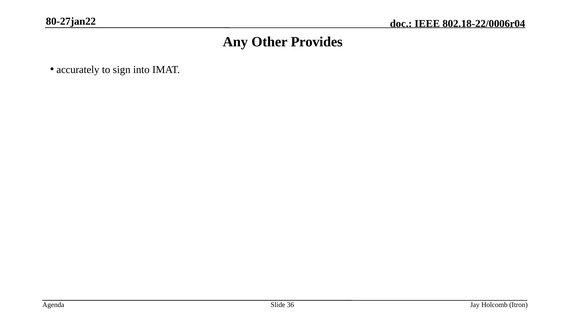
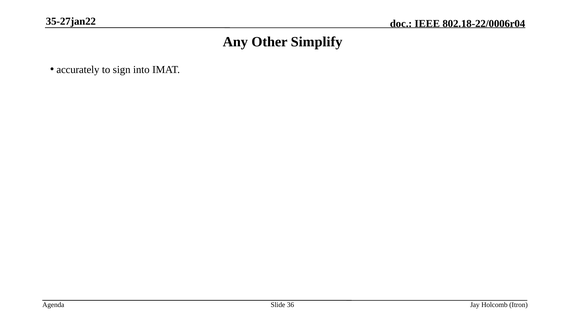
80-27jan22: 80-27jan22 -> 35-27jan22
Provides: Provides -> Simplify
